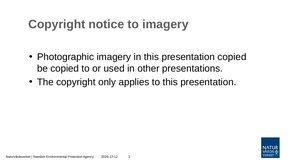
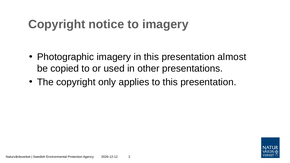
presentation copied: copied -> almost
